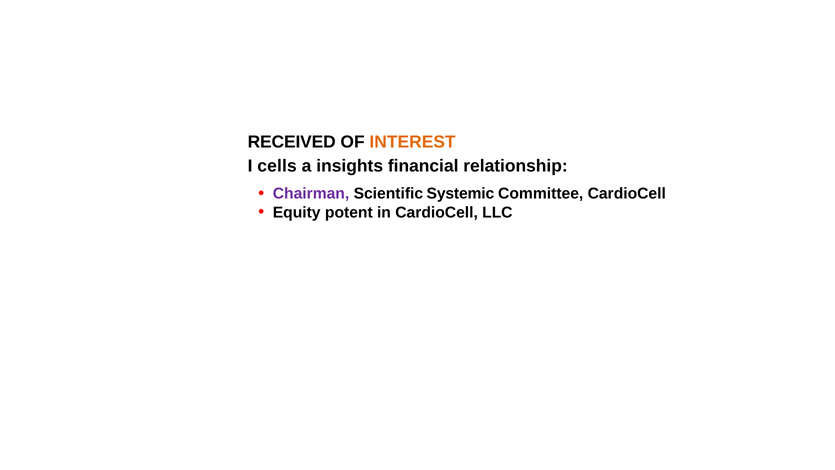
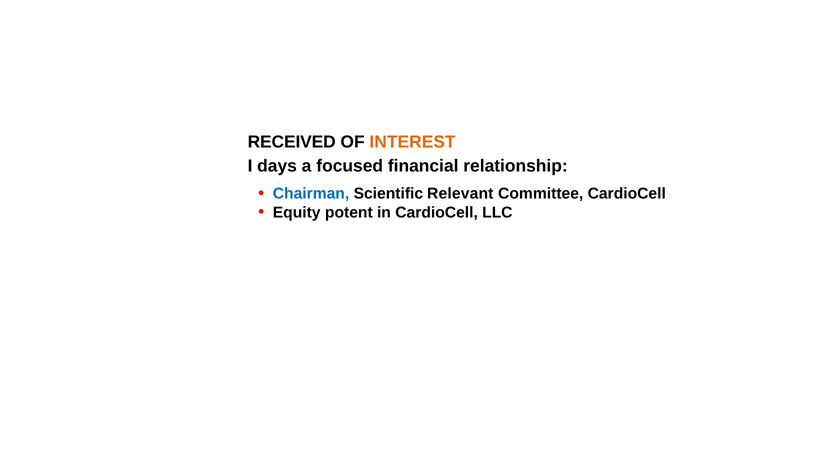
cells: cells -> days
insights: insights -> focused
Chairman colour: purple -> blue
Systemic: Systemic -> Relevant
